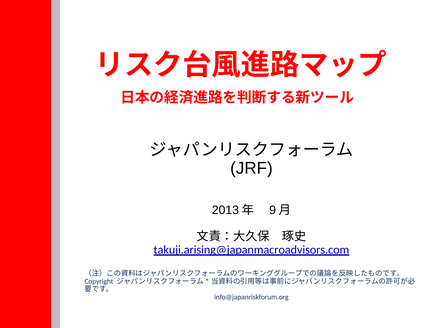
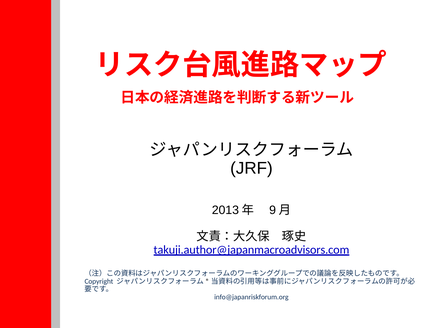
takuji.arising@japanmacroadvisors.com: takuji.arising@japanmacroadvisors.com -> takuji.author@japanmacroadvisors.com
